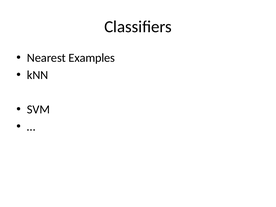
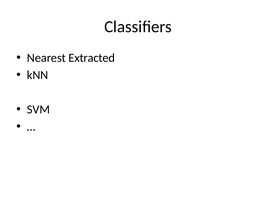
Examples: Examples -> Extracted
